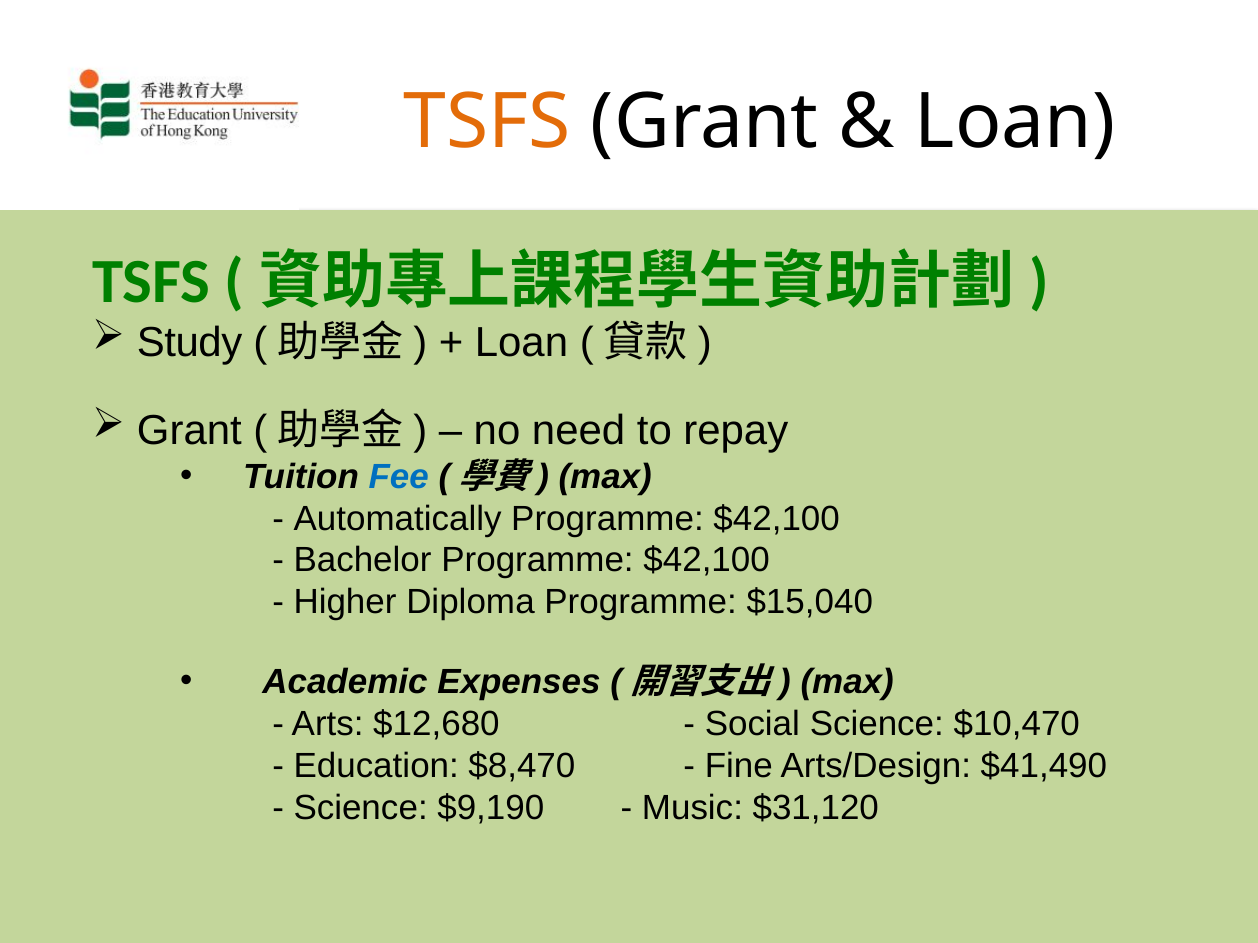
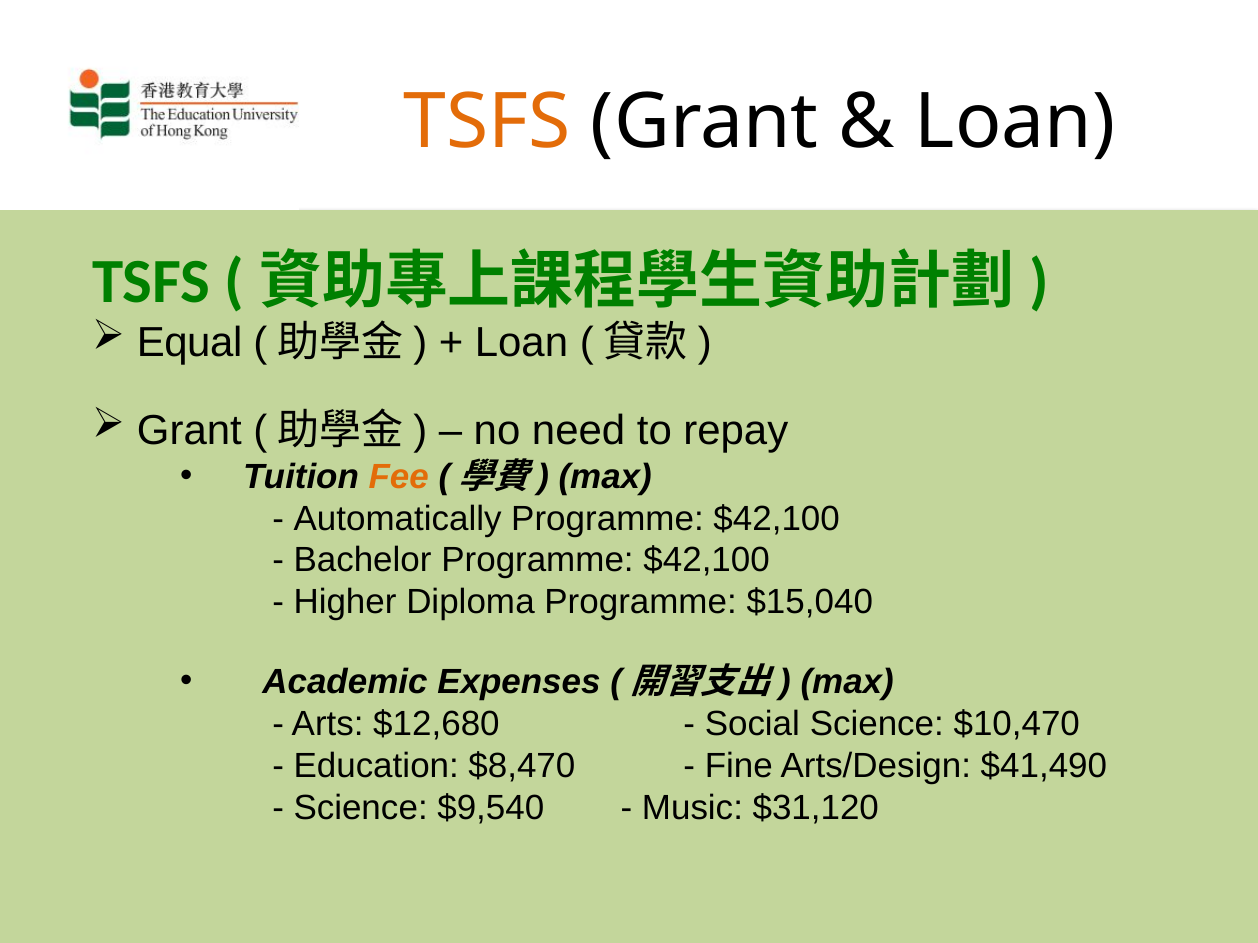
Study: Study -> Equal
Fee colour: blue -> orange
$9,190: $9,190 -> $9,540
